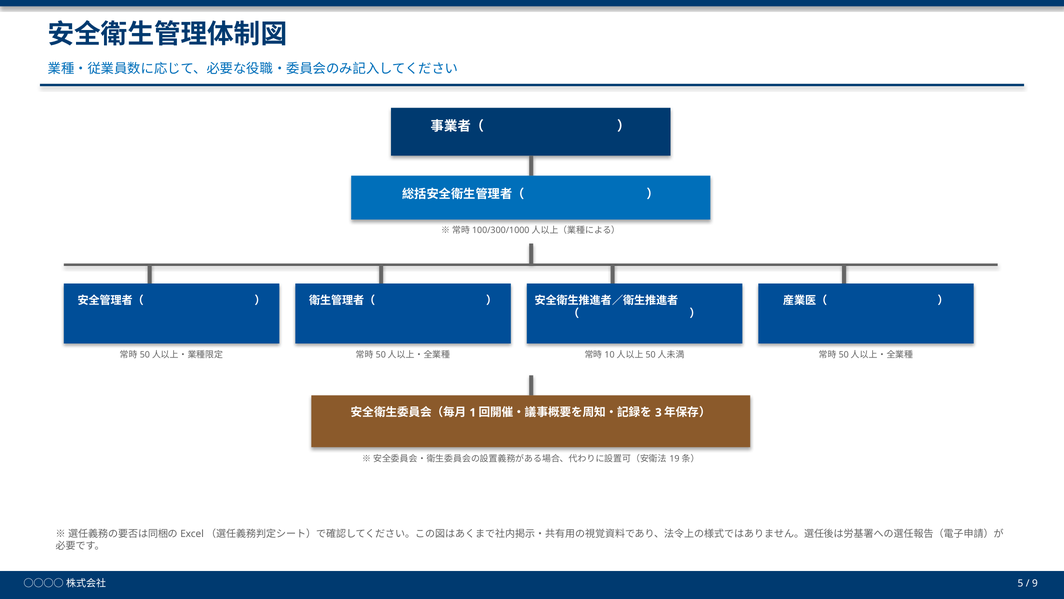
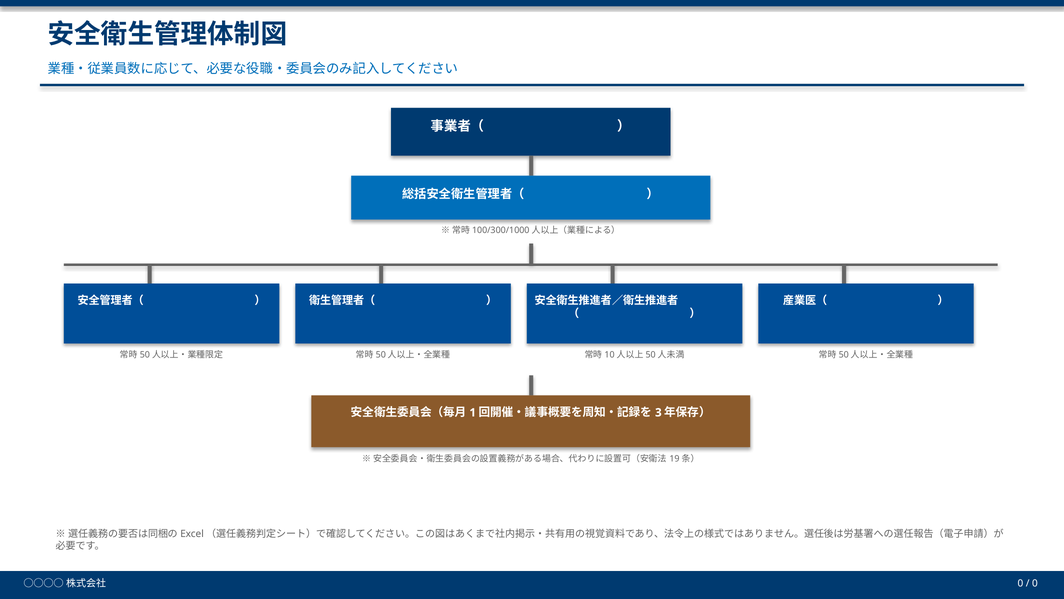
5 at (1020, 583): 5 -> 0
9 at (1035, 583): 9 -> 0
